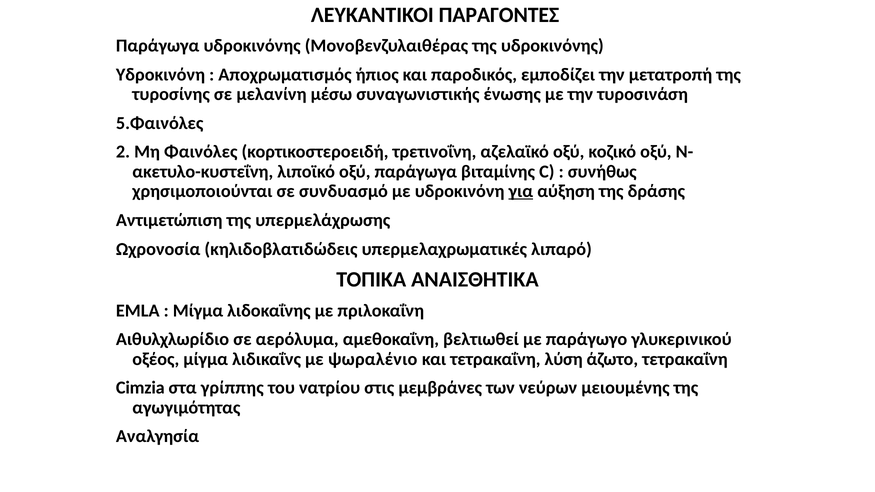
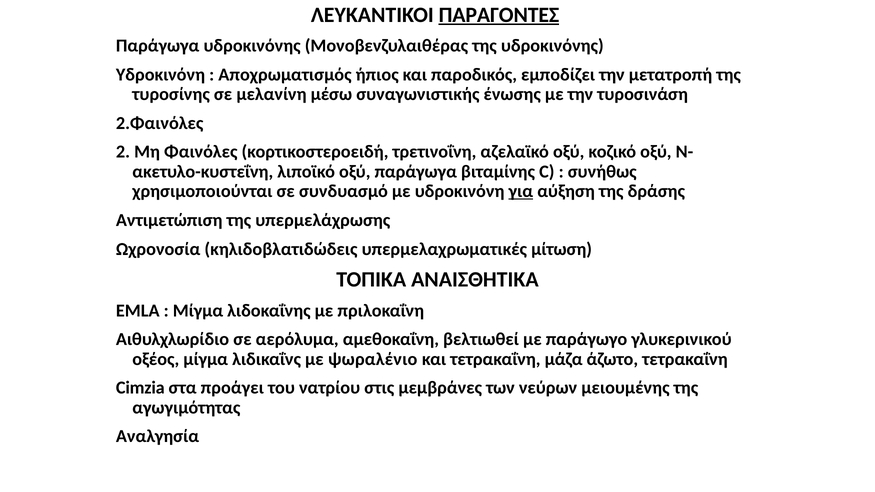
ΠΑΡΑΓΟΝΤΕΣ underline: none -> present
5.Φαινόλες: 5.Φαινόλες -> 2.Φαινόλες
λιπαρό: λιπαρό -> μίτωση
λύση: λύση -> μάζα
γρίππης: γρίππης -> προάγει
